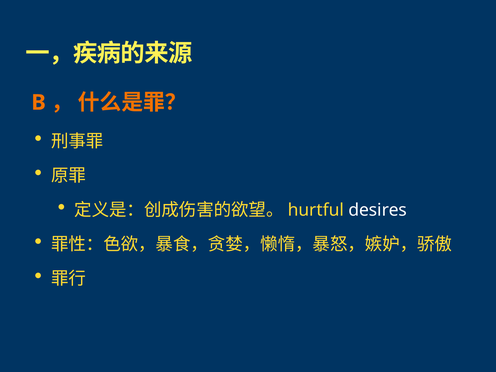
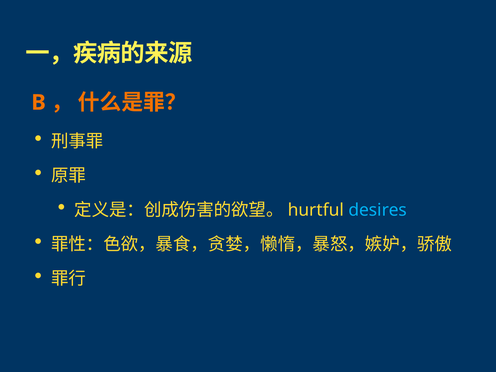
desires colour: white -> light blue
